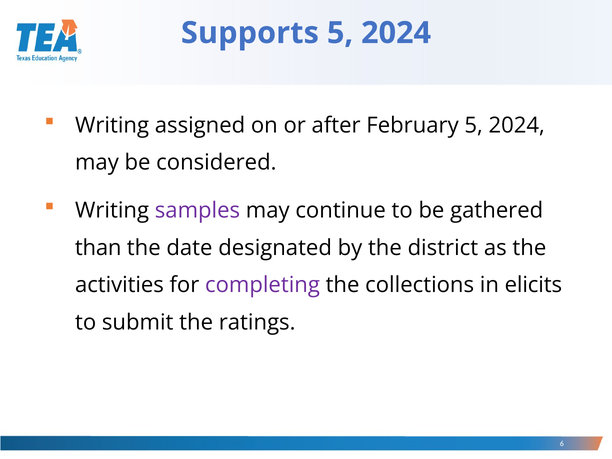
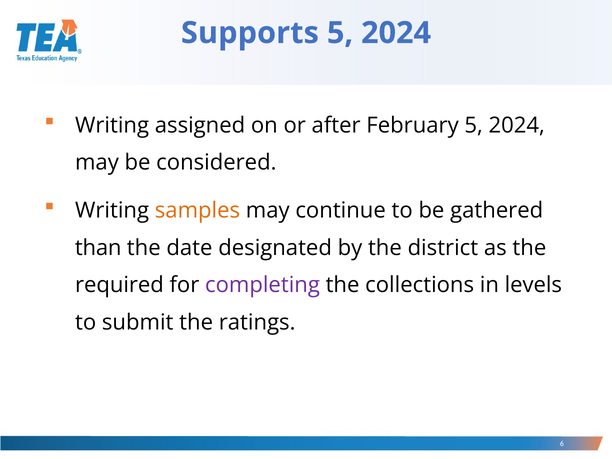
samples colour: purple -> orange
activities: activities -> required
elicits: elicits -> levels
